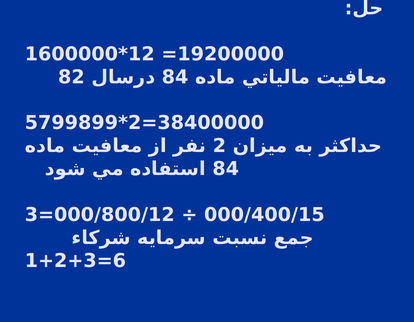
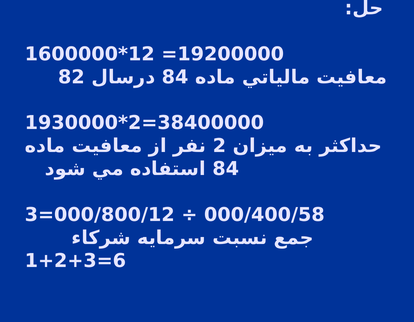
5799899: 5799899 -> 1930000
000/400/15: 000/400/15 -> 000/400/58
